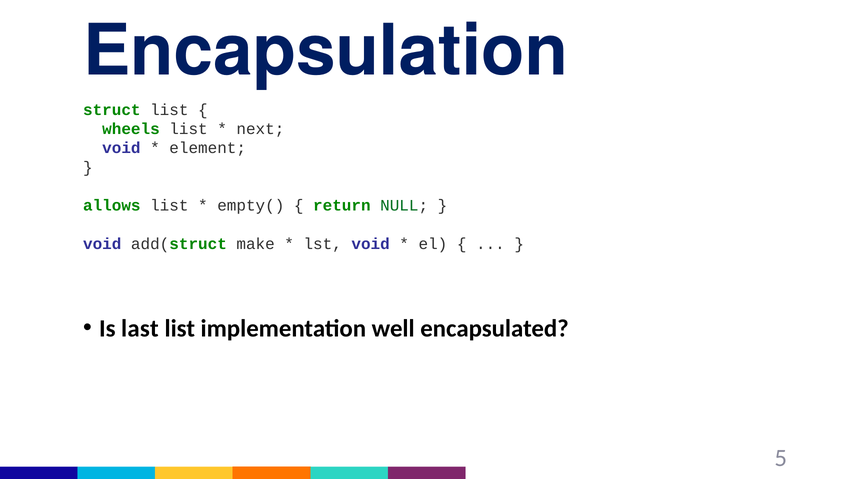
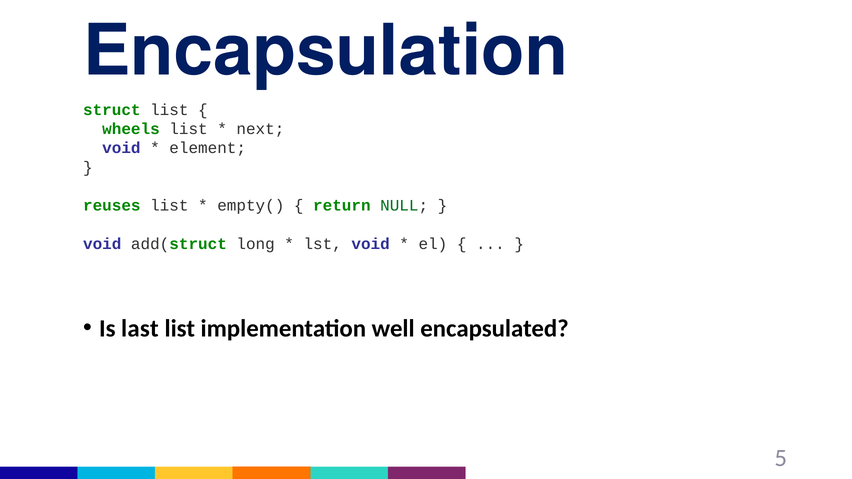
allows: allows -> reuses
make: make -> long
